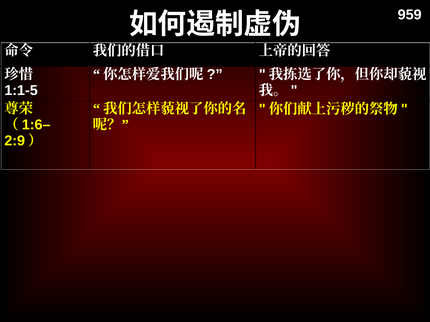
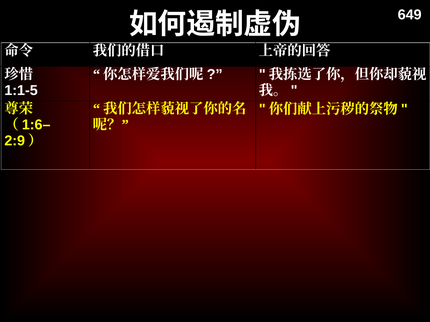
959: 959 -> 649
